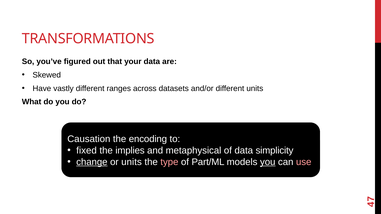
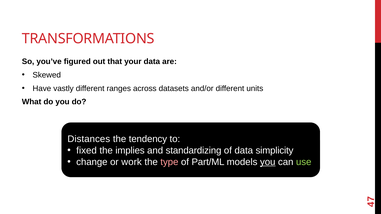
Causation: Causation -> Distances
encoding: encoding -> tendency
metaphysical: metaphysical -> standardizing
change underline: present -> none
or units: units -> work
use colour: pink -> light green
